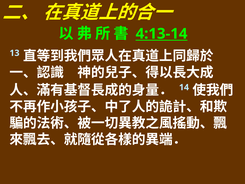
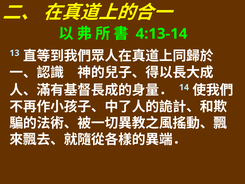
4:13-14 underline: present -> none
